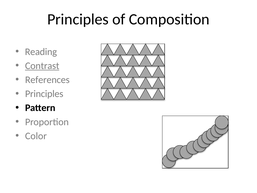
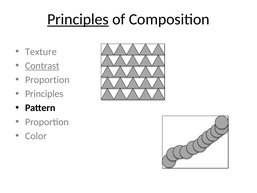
Principles at (78, 19) underline: none -> present
Reading: Reading -> Texture
References at (47, 80): References -> Proportion
